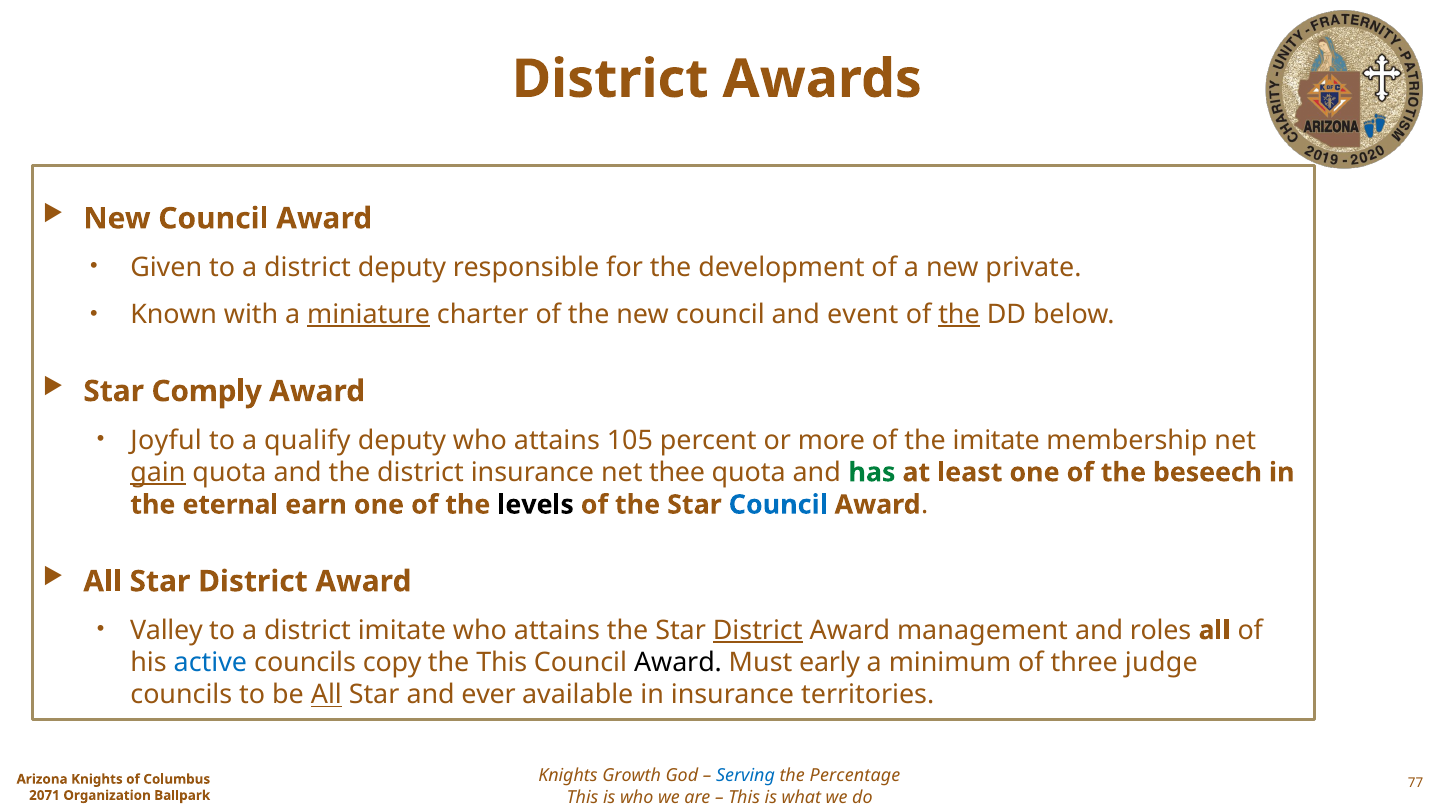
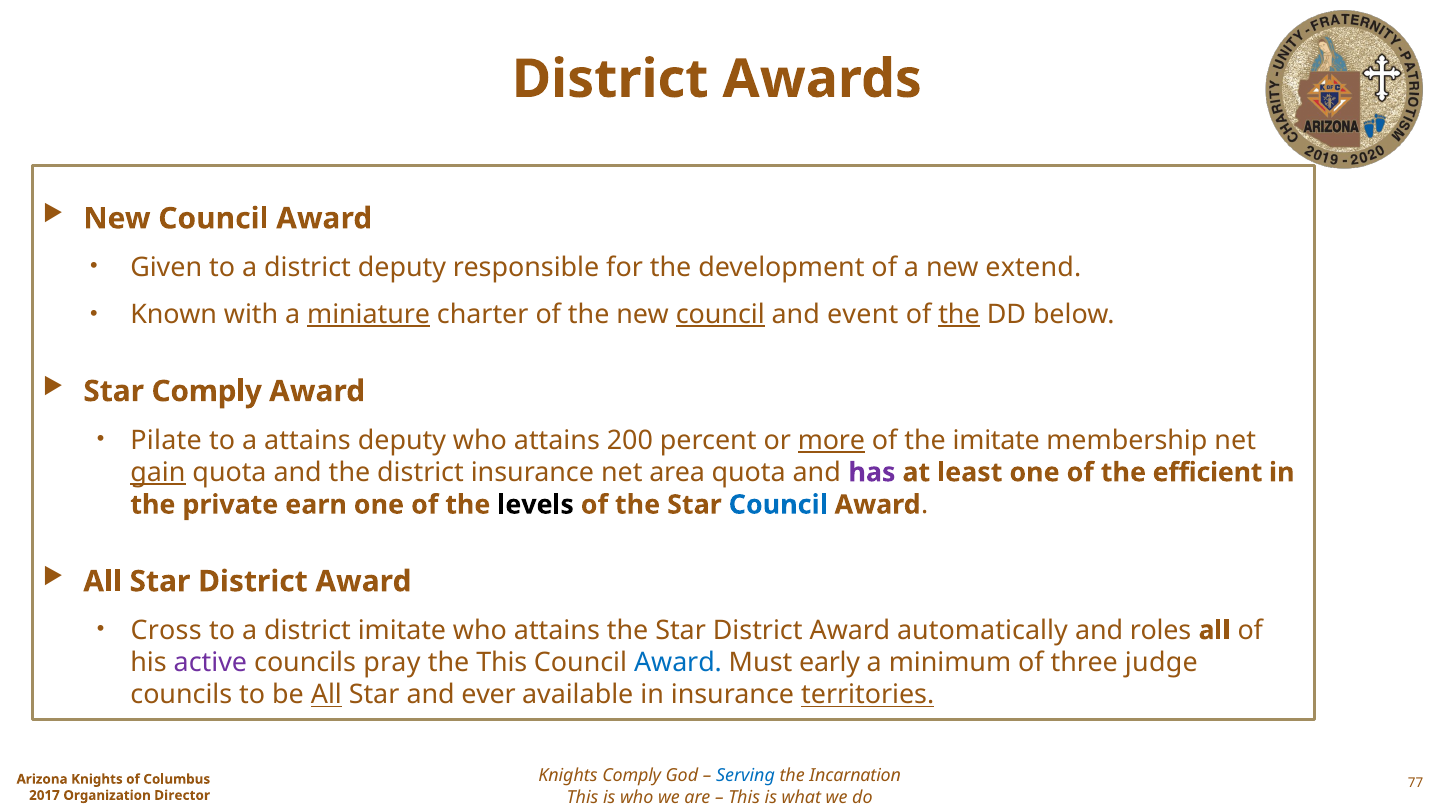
private: private -> extend
council at (720, 314) underline: none -> present
Joyful: Joyful -> Pilate
a qualify: qualify -> attains
105: 105 -> 200
more underline: none -> present
thee: thee -> area
has colour: green -> purple
beseech: beseech -> efficient
eternal: eternal -> private
Valley: Valley -> Cross
District at (758, 630) underline: present -> none
management: management -> automatically
active colour: blue -> purple
copy: copy -> pray
Award at (678, 662) colour: black -> blue
territories underline: none -> present
Knights Growth: Growth -> Comply
Percentage: Percentage -> Incarnation
2071: 2071 -> 2017
Ballpark: Ballpark -> Director
